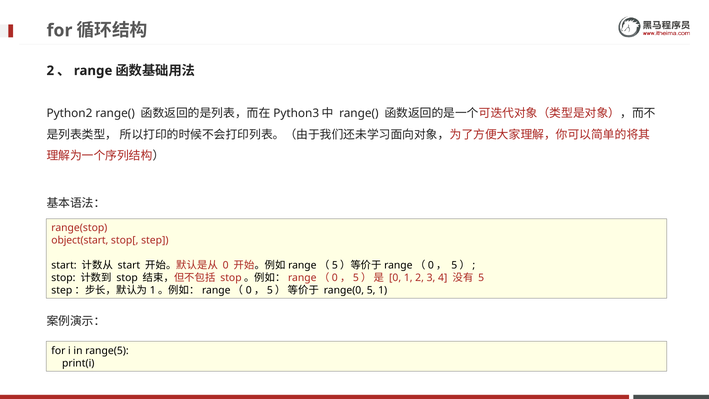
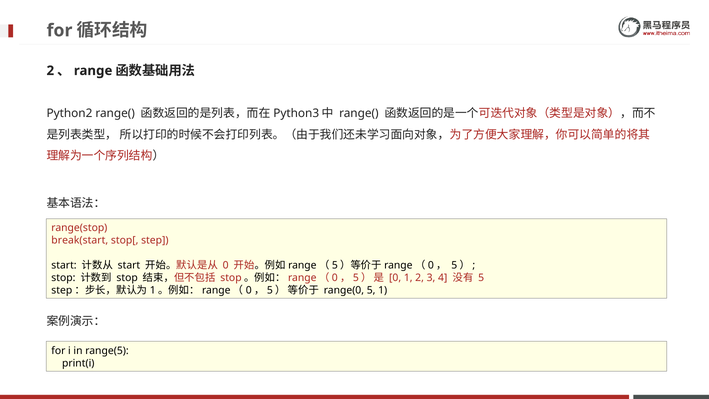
object(start: object(start -> break(start
